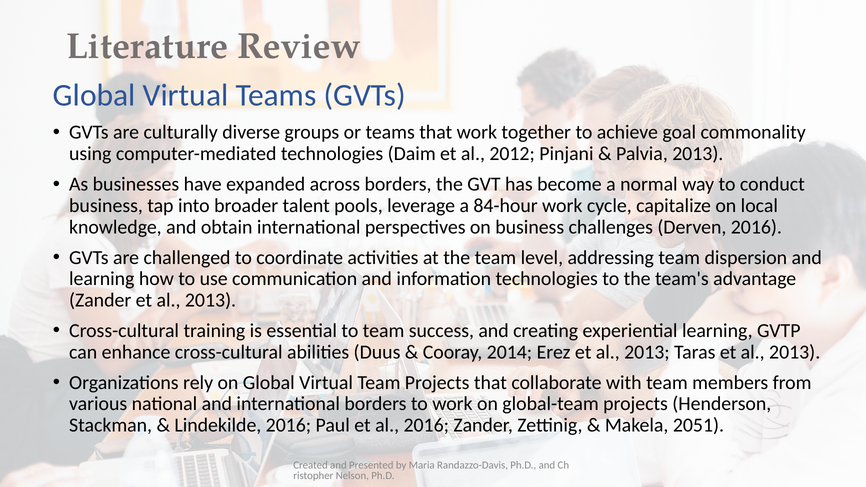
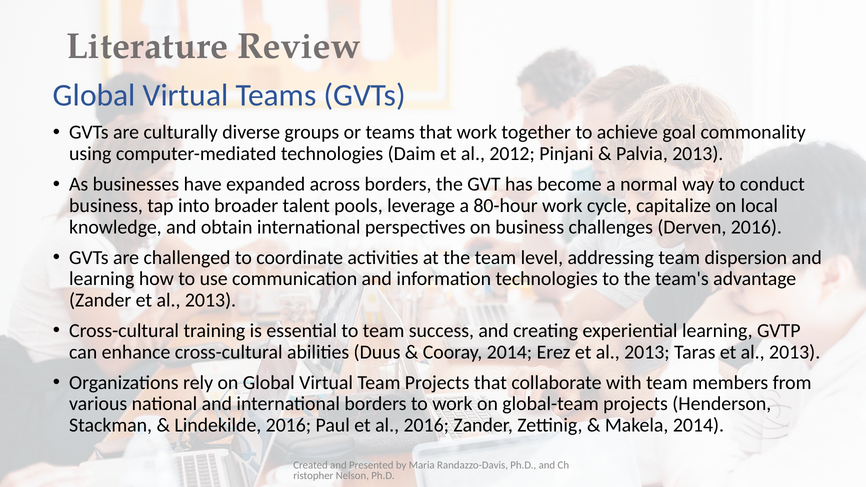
84-hour: 84-hour -> 80-hour
Makela 2051: 2051 -> 2014
